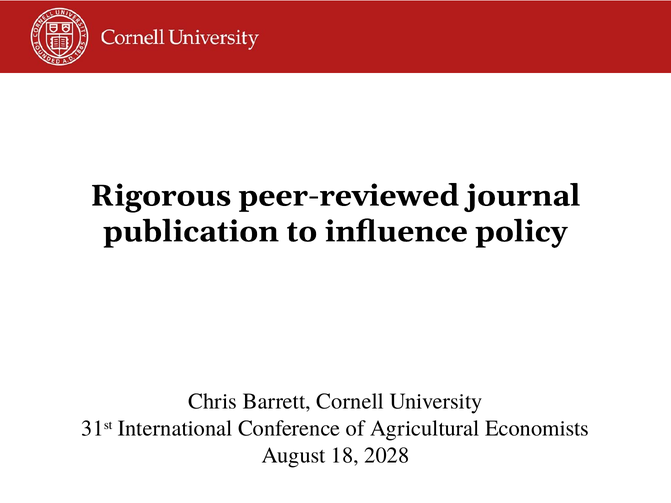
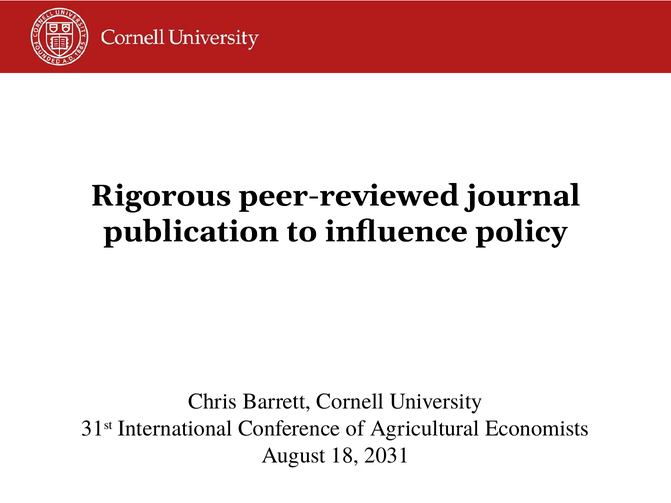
2028: 2028 -> 2031
